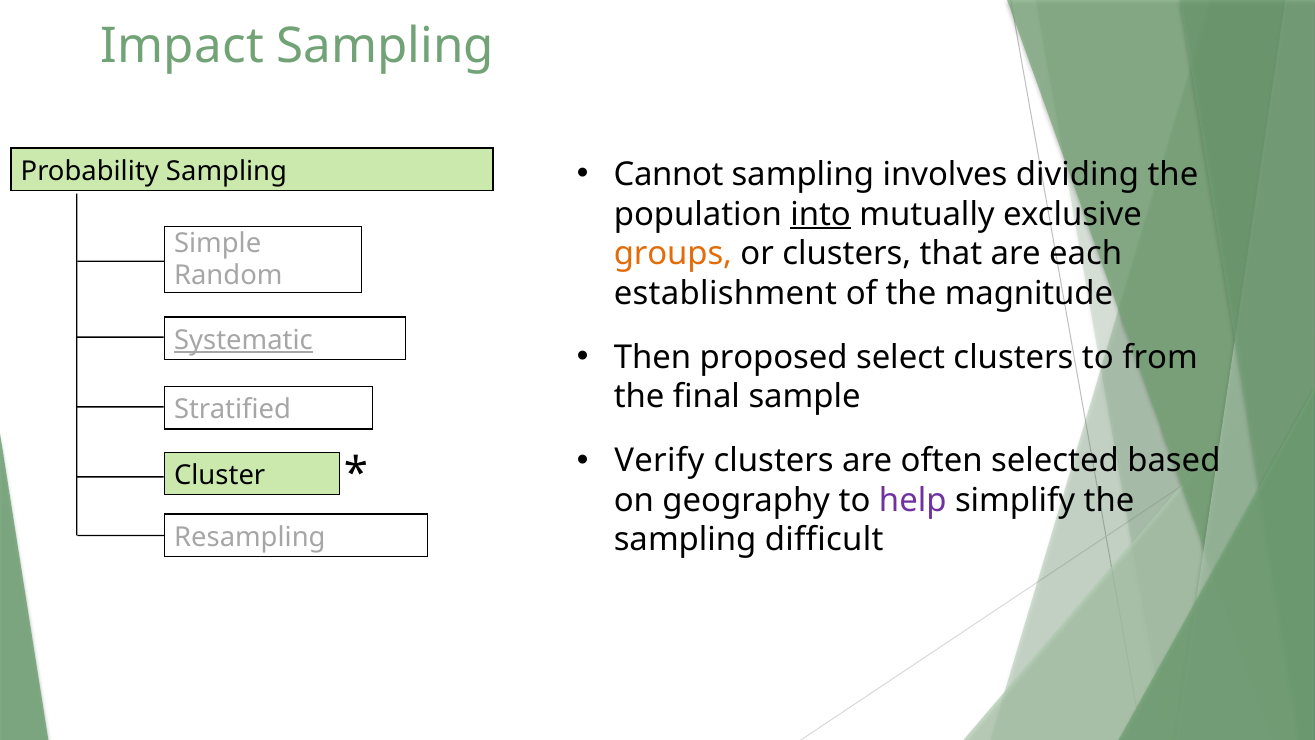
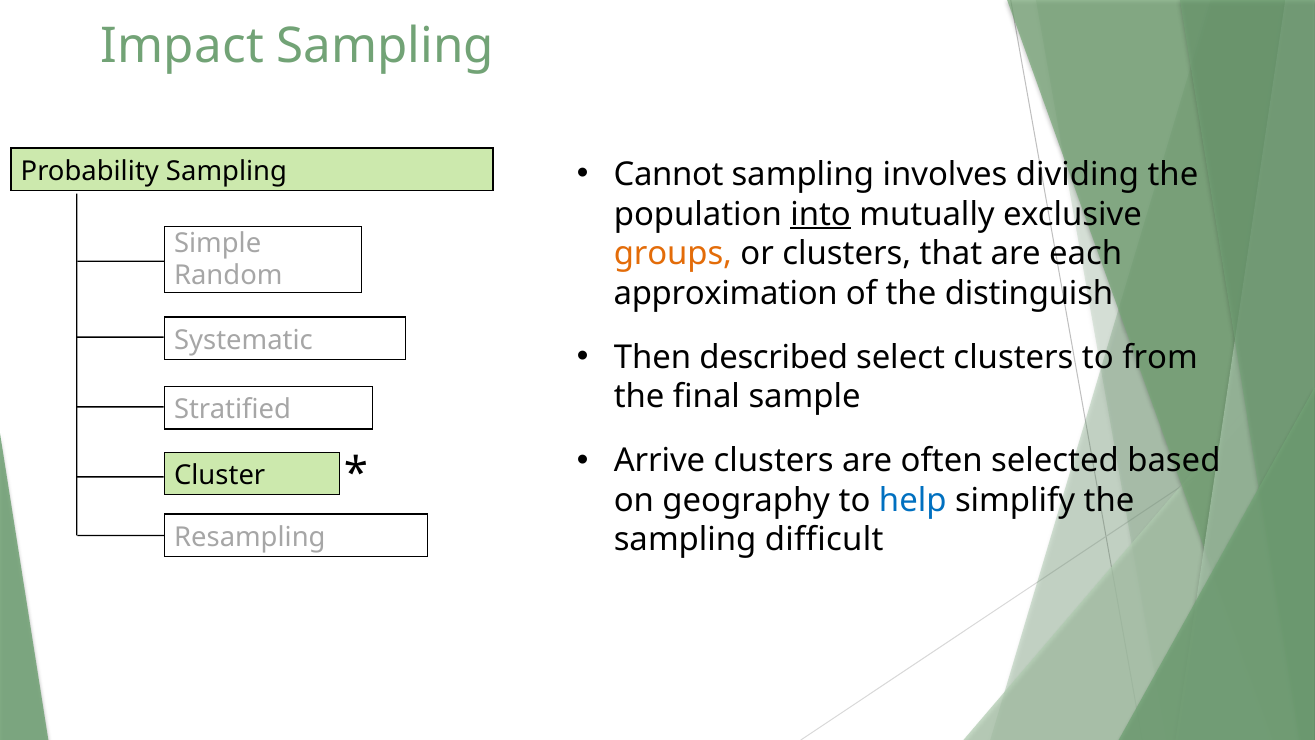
establishment: establishment -> approximation
magnitude: magnitude -> distinguish
Systematic underline: present -> none
proposed: proposed -> described
Verify: Verify -> Arrive
help colour: purple -> blue
